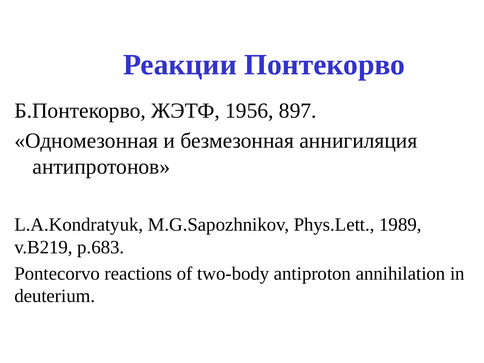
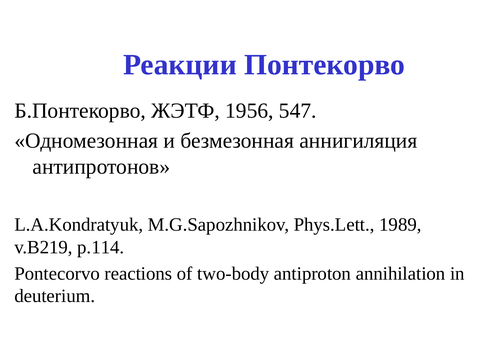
897: 897 -> 547
p.683: p.683 -> p.114
